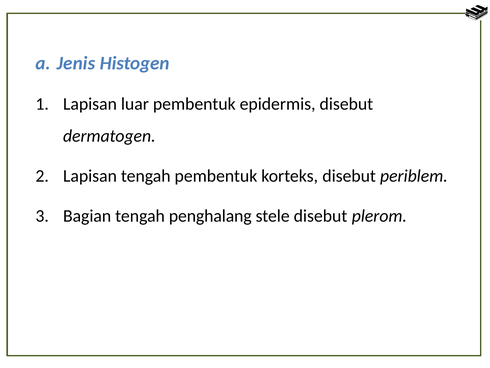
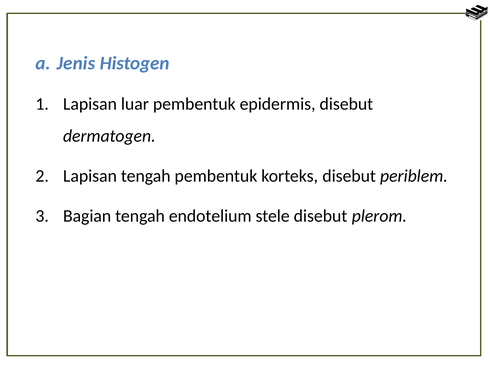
penghalang: penghalang -> endotelium
